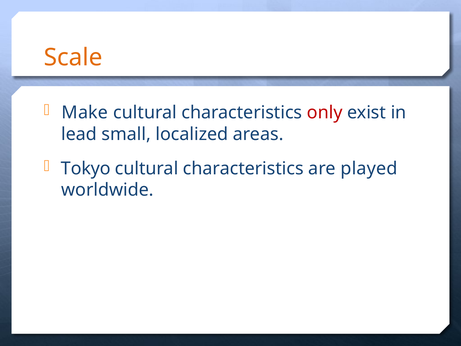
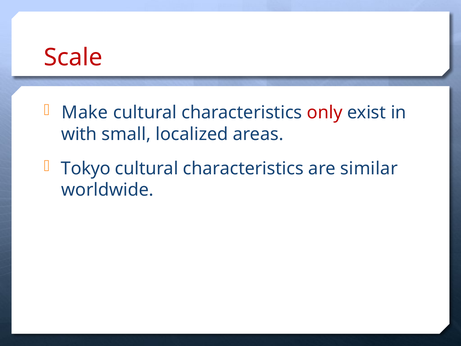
Scale colour: orange -> red
lead: lead -> with
played: played -> similar
